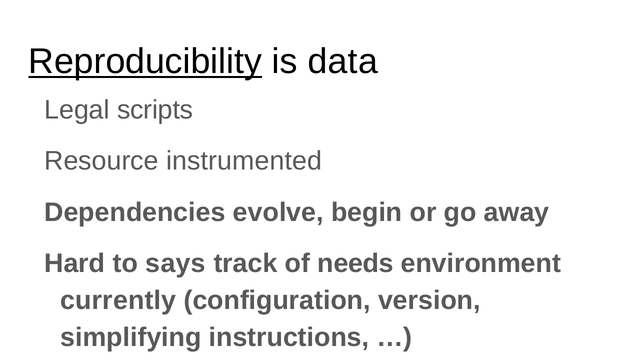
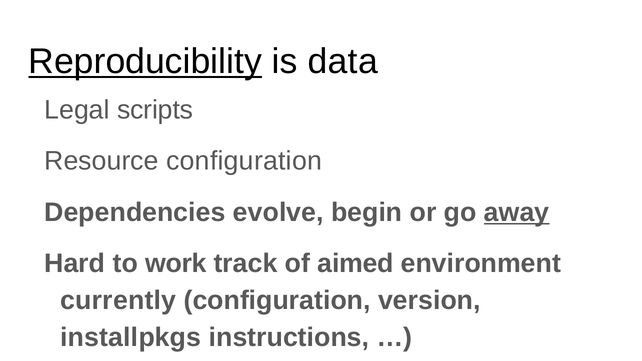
Resource instrumented: instrumented -> configuration
away underline: none -> present
says: says -> work
needs: needs -> aimed
simplifying: simplifying -> installpkgs
